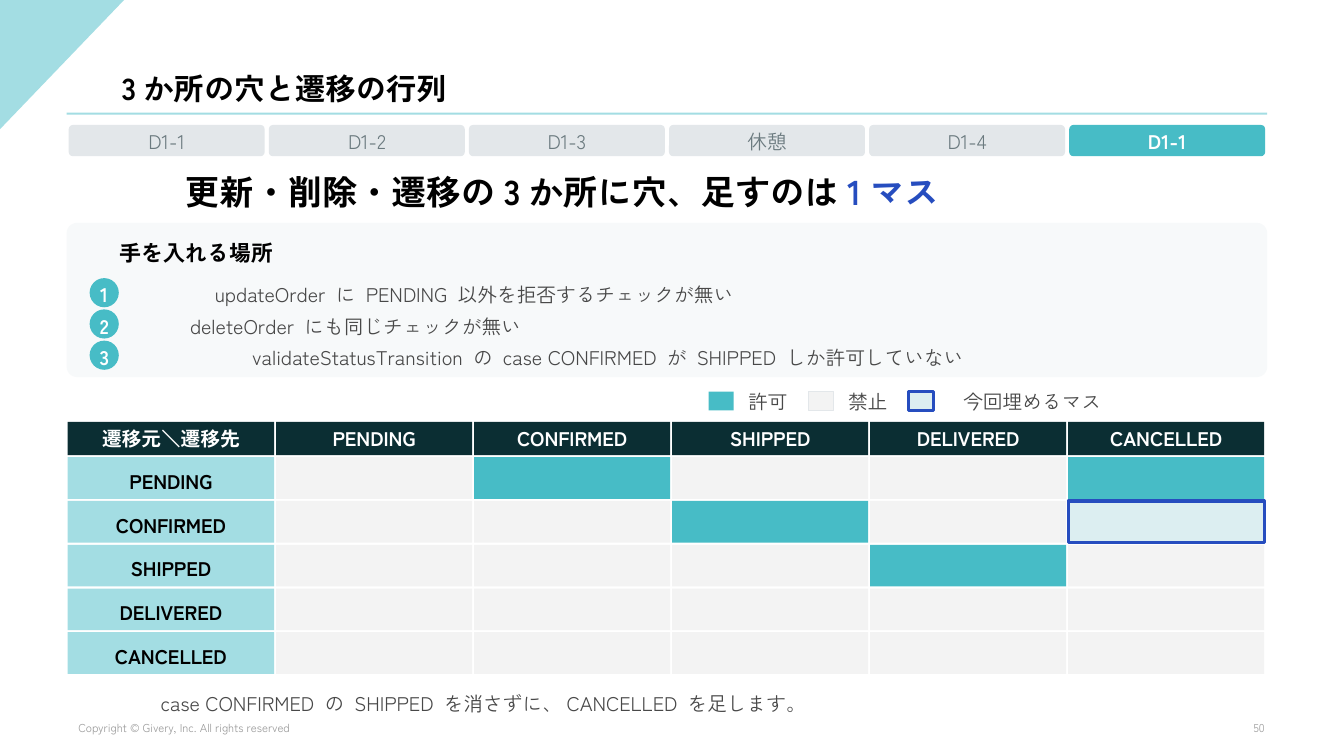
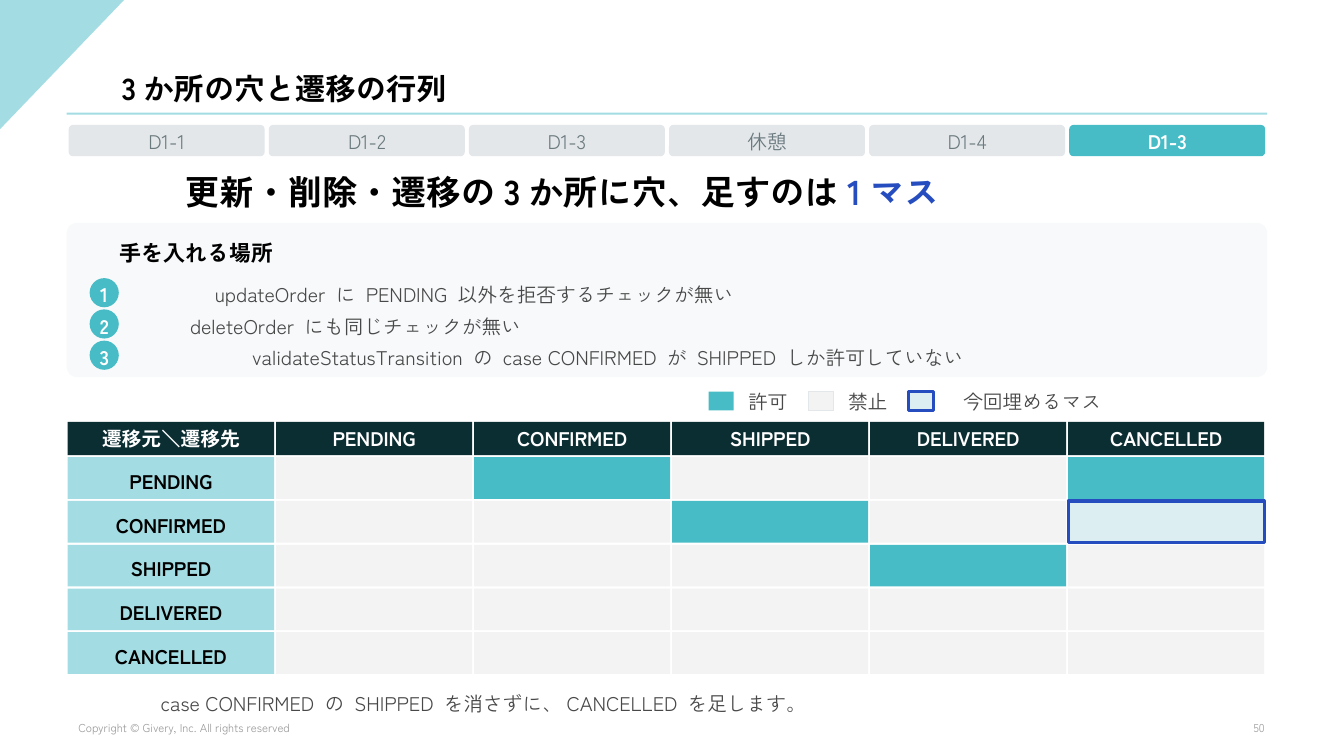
D1-4 D1-1: D1-1 -> D1-3
